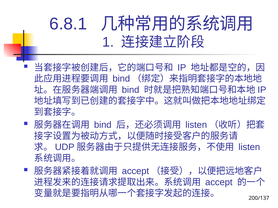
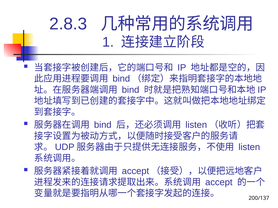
6.8.1: 6.8.1 -> 2.8.3
